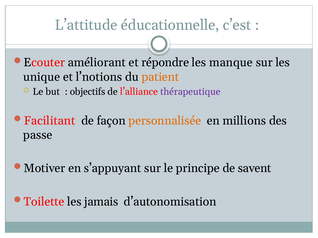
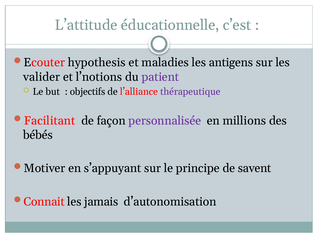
améliorant: améliorant -> hypothesis
répondre: répondre -> maladies
manque: manque -> antigens
unique: unique -> valider
patient colour: orange -> purple
personnalisée colour: orange -> purple
passe: passe -> bébés
Toilette: Toilette -> Connait
